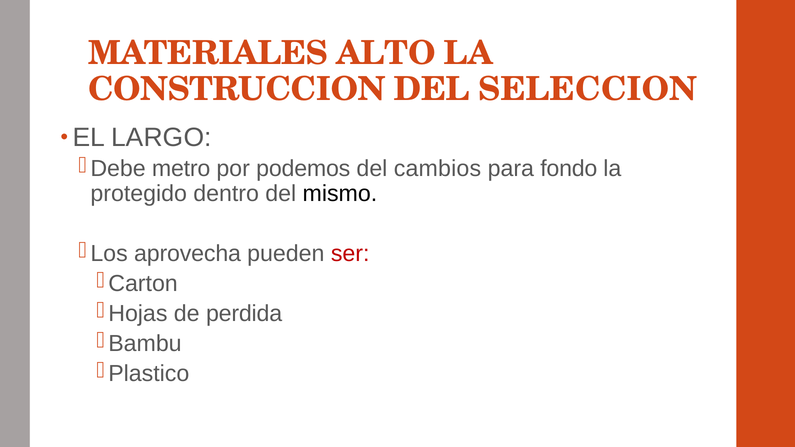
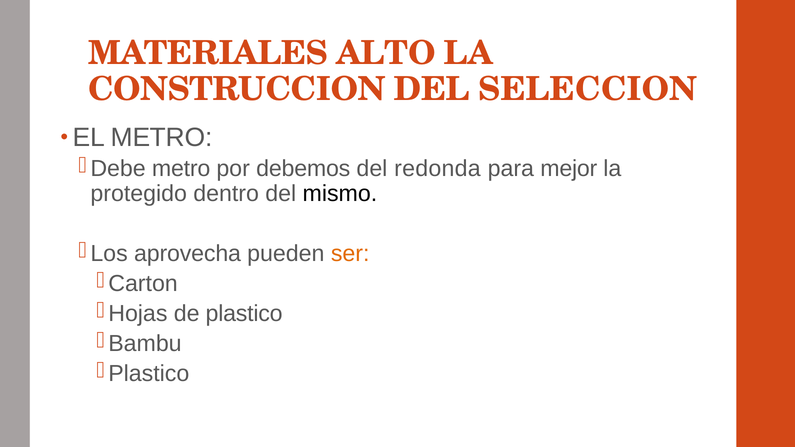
EL LARGO: LARGO -> METRO
podemos: podemos -> debemos
cambios: cambios -> redonda
fondo: fondo -> mejor
ser colour: red -> orange
perdida: perdida -> plastico
